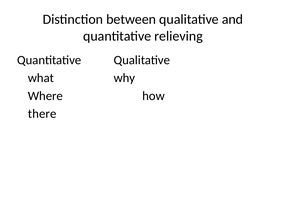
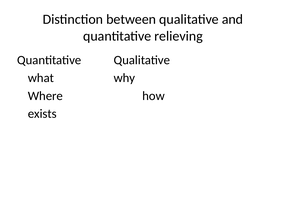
there: there -> exists
